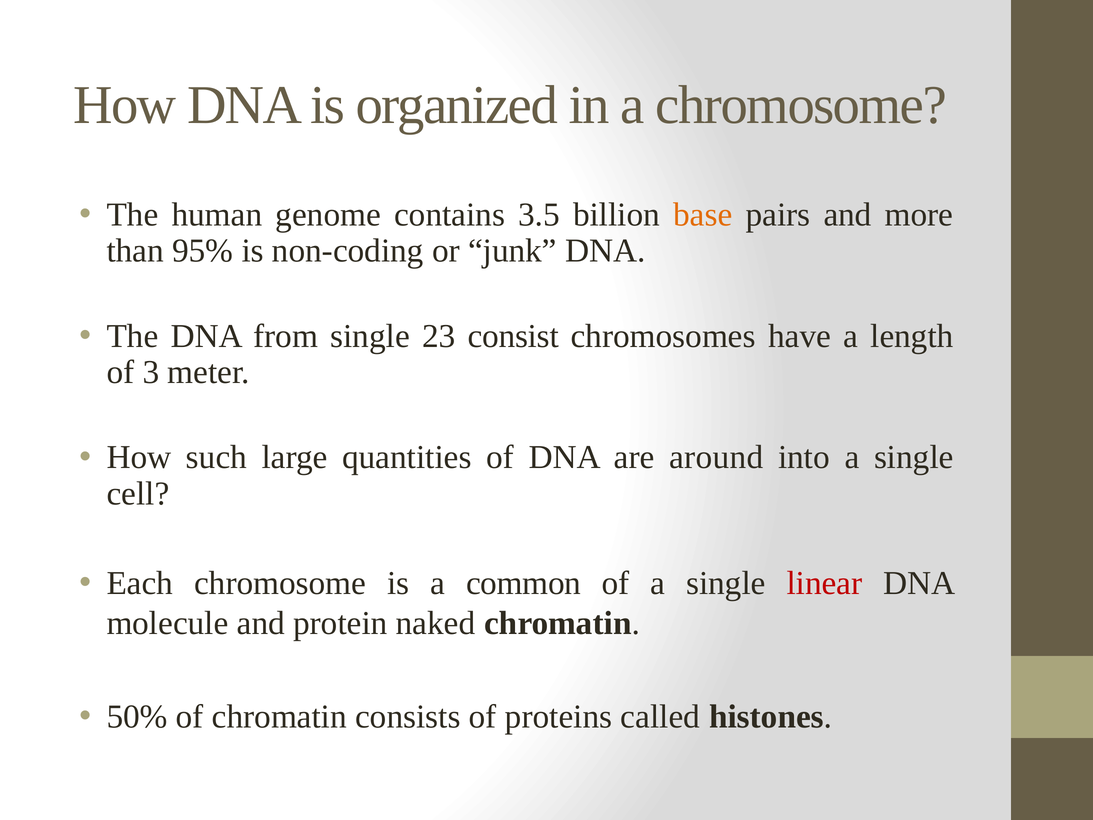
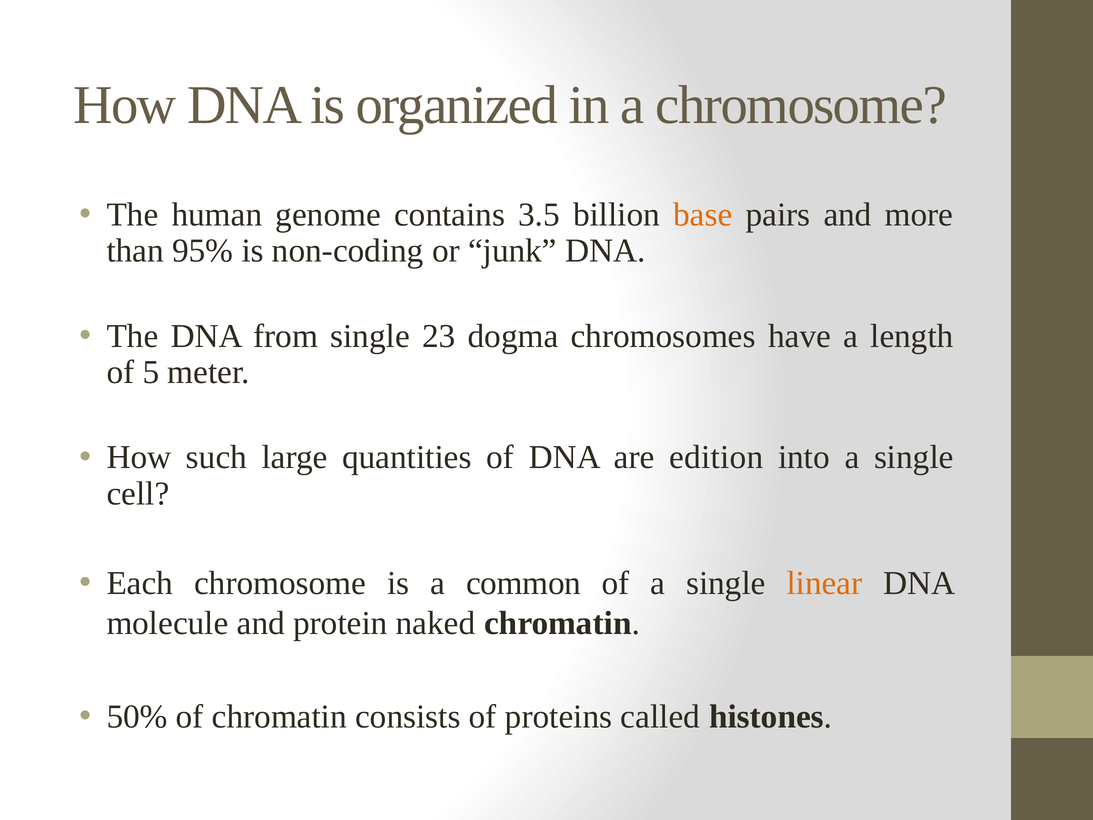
consist: consist -> dogma
3: 3 -> 5
around: around -> edition
linear colour: red -> orange
